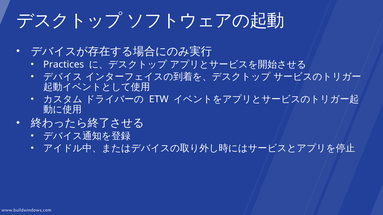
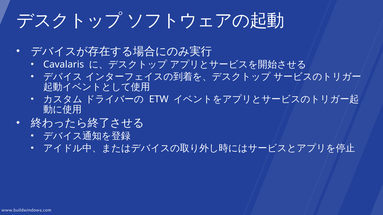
Practices: Practices -> Cavalaris
